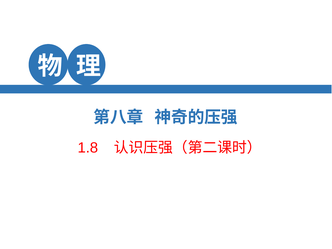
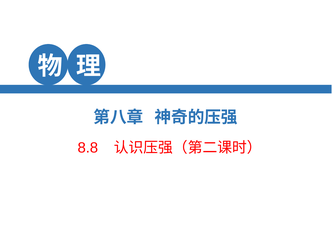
1.8: 1.8 -> 8.8
